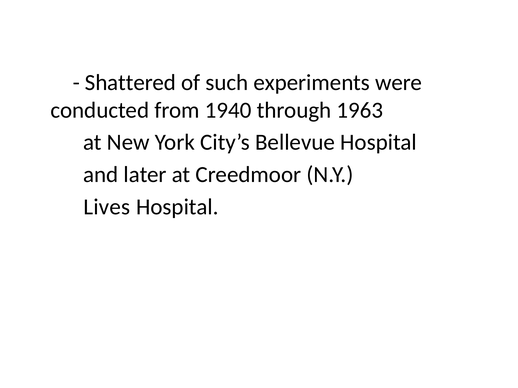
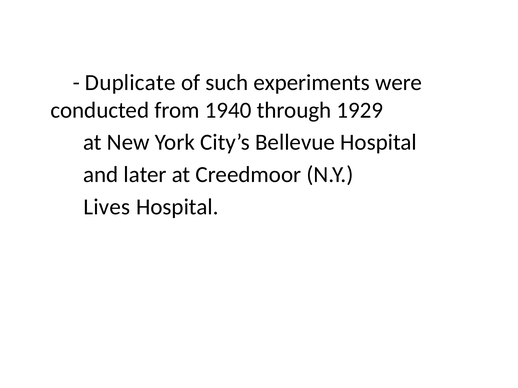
Shattered: Shattered -> Duplicate
1963: 1963 -> 1929
